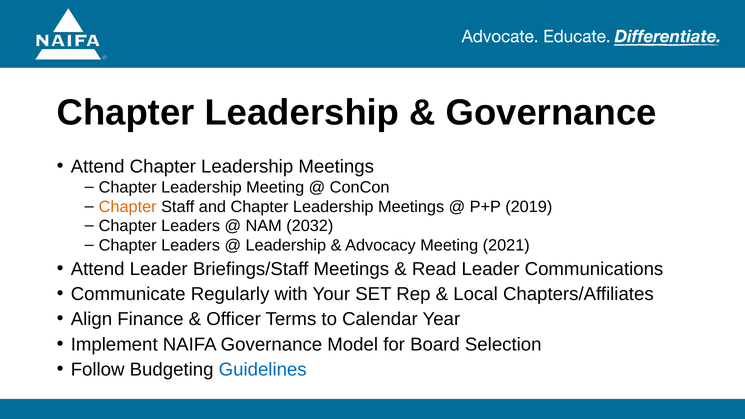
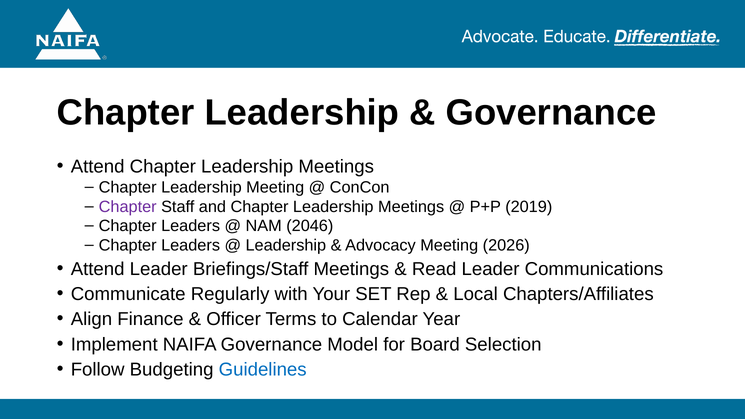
Chapter at (128, 207) colour: orange -> purple
2032: 2032 -> 2046
2021: 2021 -> 2026
